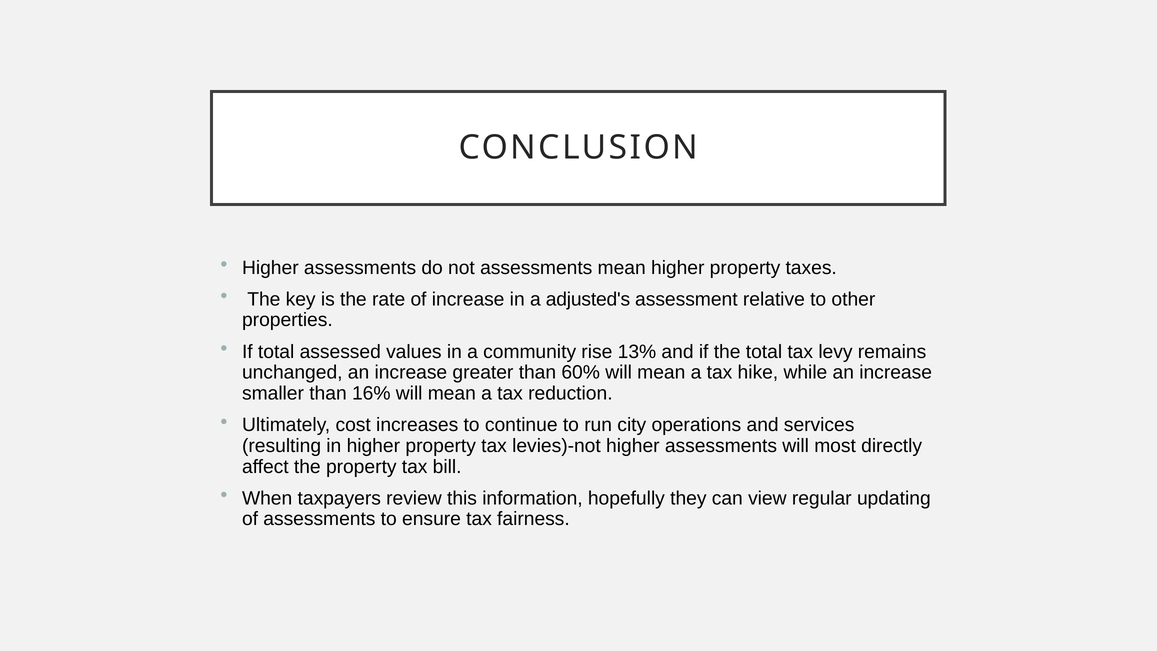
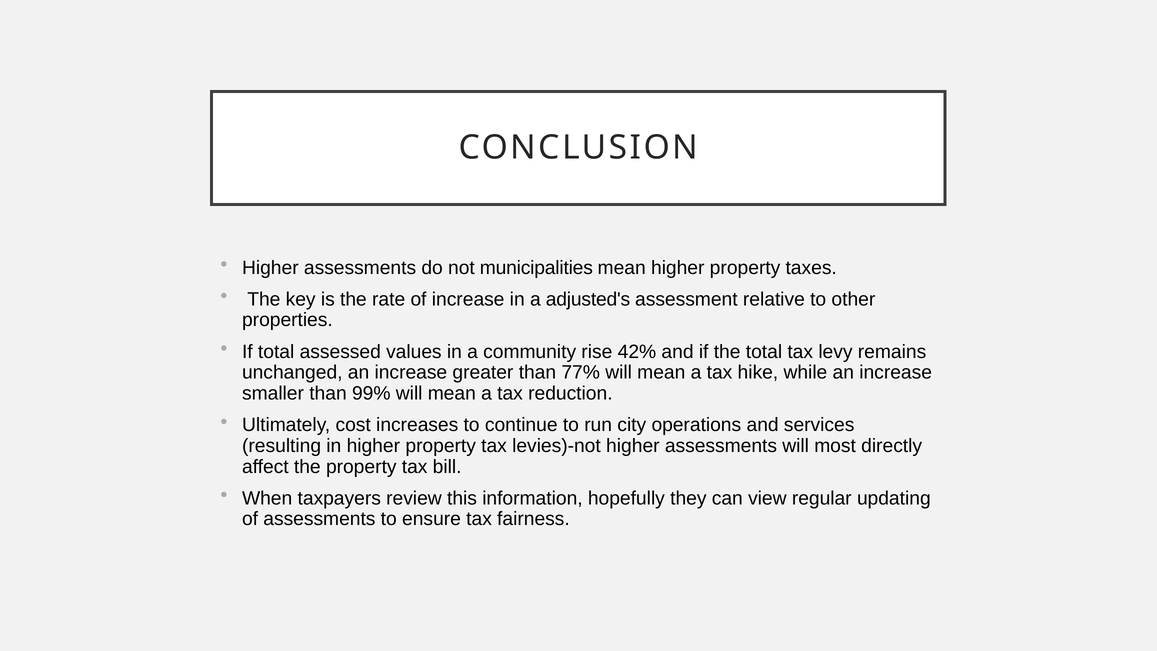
not assessments: assessments -> municipalities
13%: 13% -> 42%
60%: 60% -> 77%
16%: 16% -> 99%
